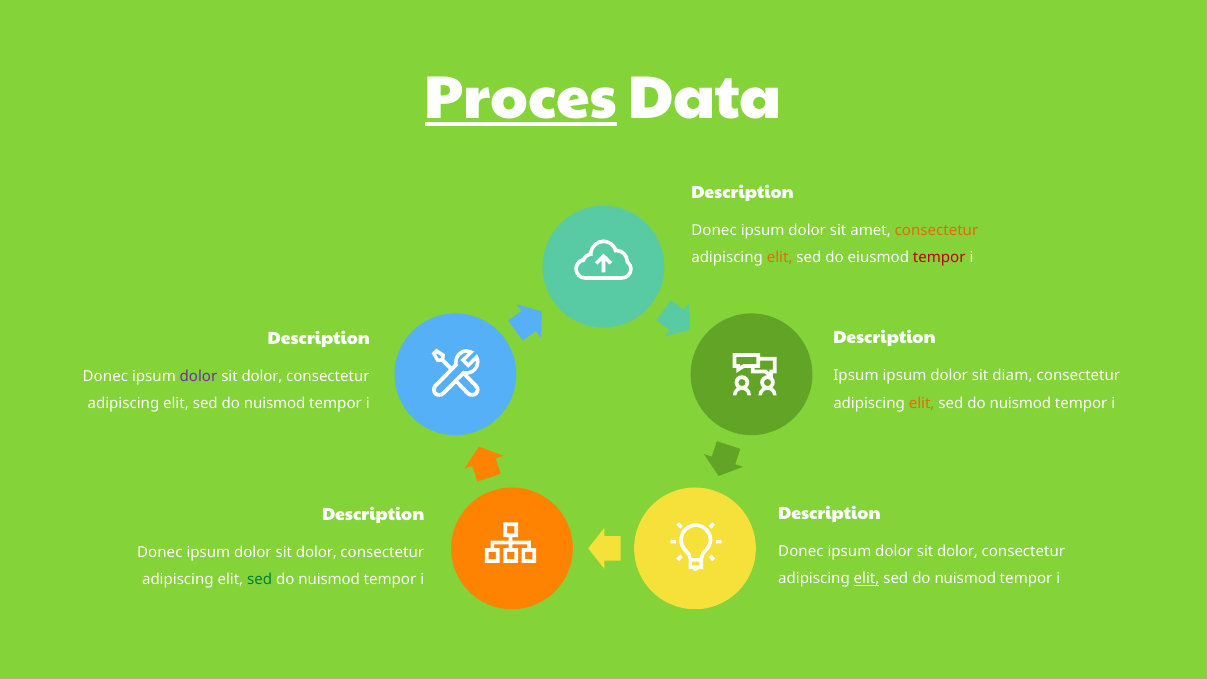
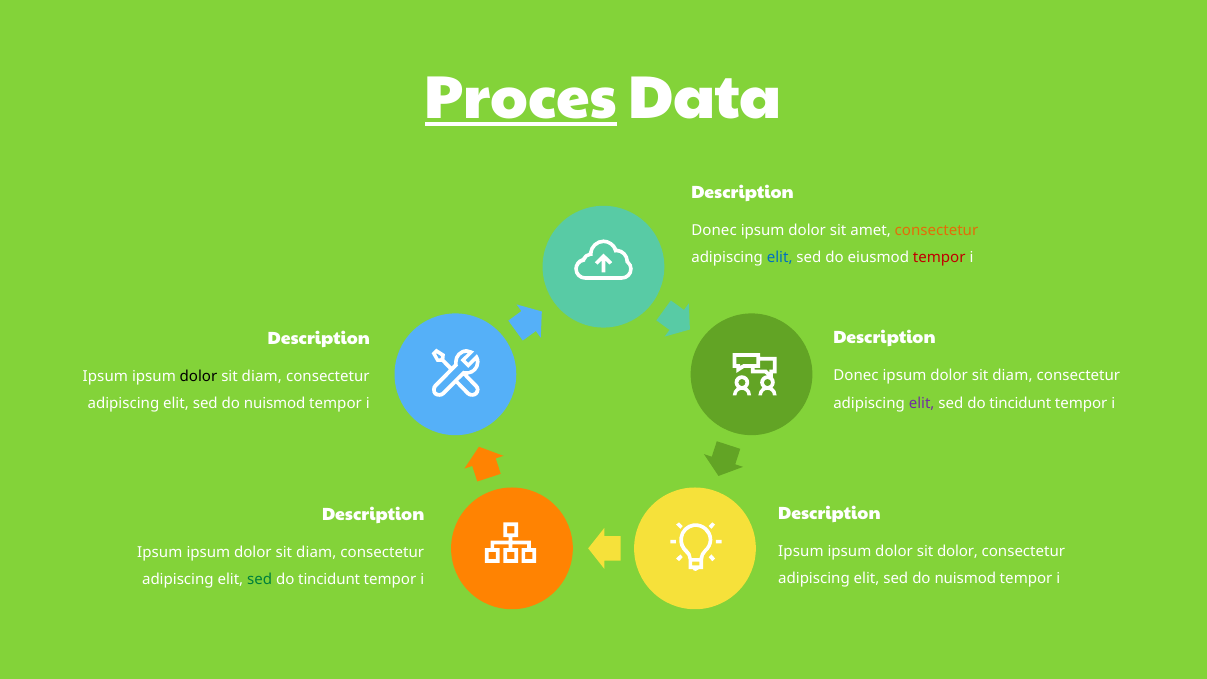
elit at (780, 257) colour: orange -> blue
Ipsum at (856, 376): Ipsum -> Donec
Donec at (105, 376): Donec -> Ipsum
dolor at (198, 376) colour: purple -> black
dolor at (262, 376): dolor -> diam
elit at (922, 403) colour: orange -> purple
nuismod at (1020, 403): nuismod -> tincidunt
Donec at (801, 551): Donec -> Ipsum
Donec at (160, 553): Donec -> Ipsum
dolor at (316, 553): dolor -> diam
elit at (867, 579) underline: present -> none
nuismod at (329, 580): nuismod -> tincidunt
